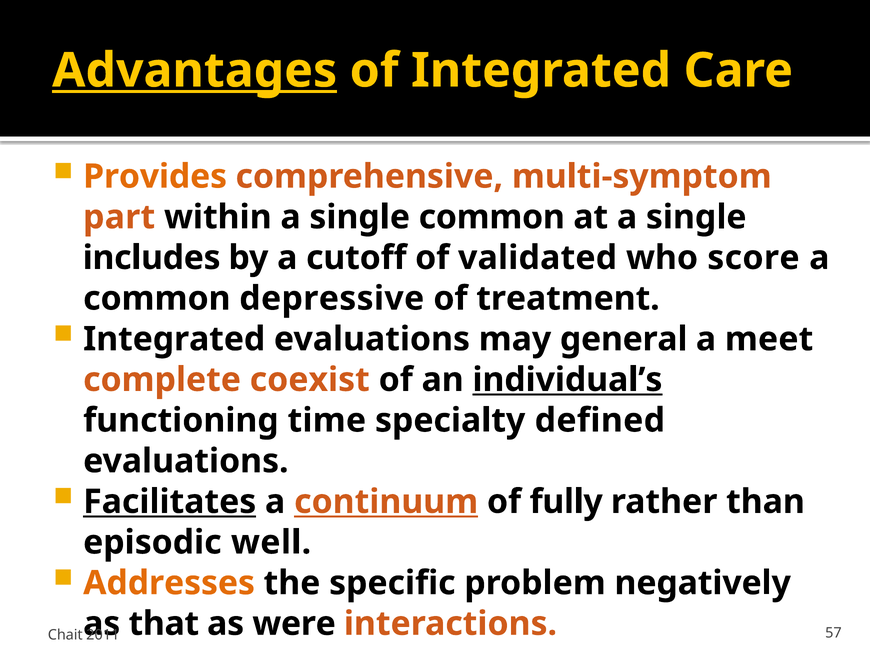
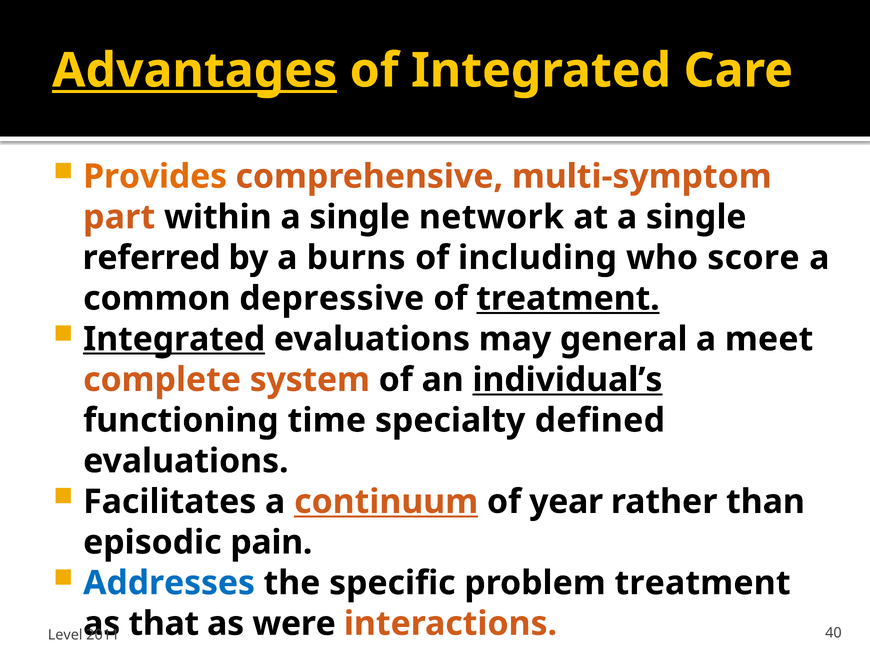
single common: common -> network
includes: includes -> referred
cutoff: cutoff -> burns
validated: validated -> including
treatment at (568, 298) underline: none -> present
Integrated at (174, 339) underline: none -> present
coexist: coexist -> system
Facilitates underline: present -> none
fully: fully -> year
well: well -> pain
Addresses colour: orange -> blue
problem negatively: negatively -> treatment
Chait: Chait -> Level
57: 57 -> 40
